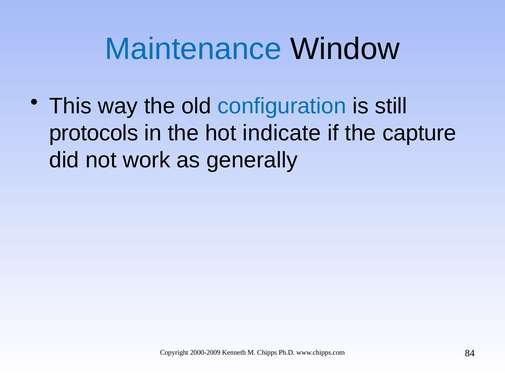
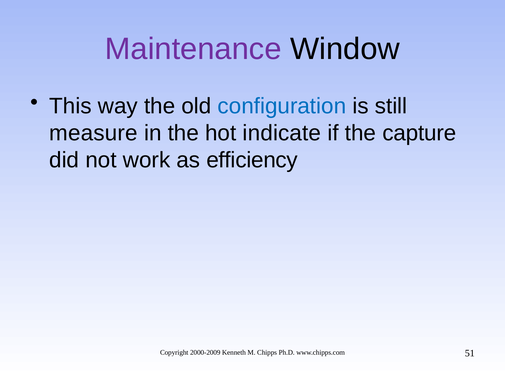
Maintenance colour: blue -> purple
protocols: protocols -> measure
generally: generally -> efficiency
84: 84 -> 51
